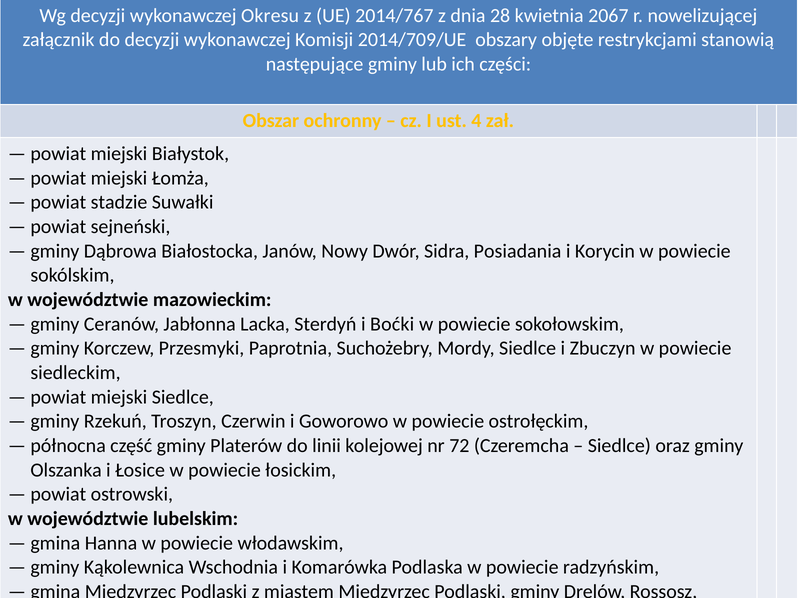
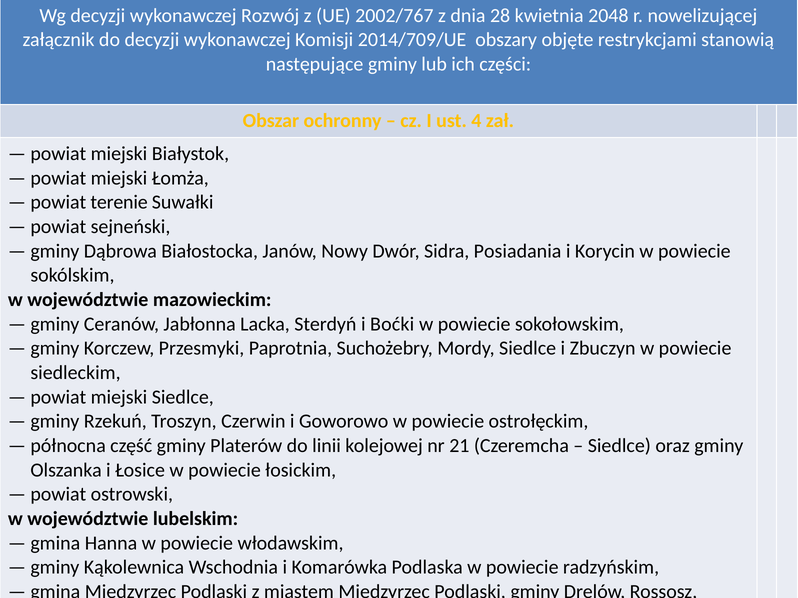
Okresu: Okresu -> Rozwój
2014/767: 2014/767 -> 2002/767
2067: 2067 -> 2048
stadzie: stadzie -> terenie
72: 72 -> 21
